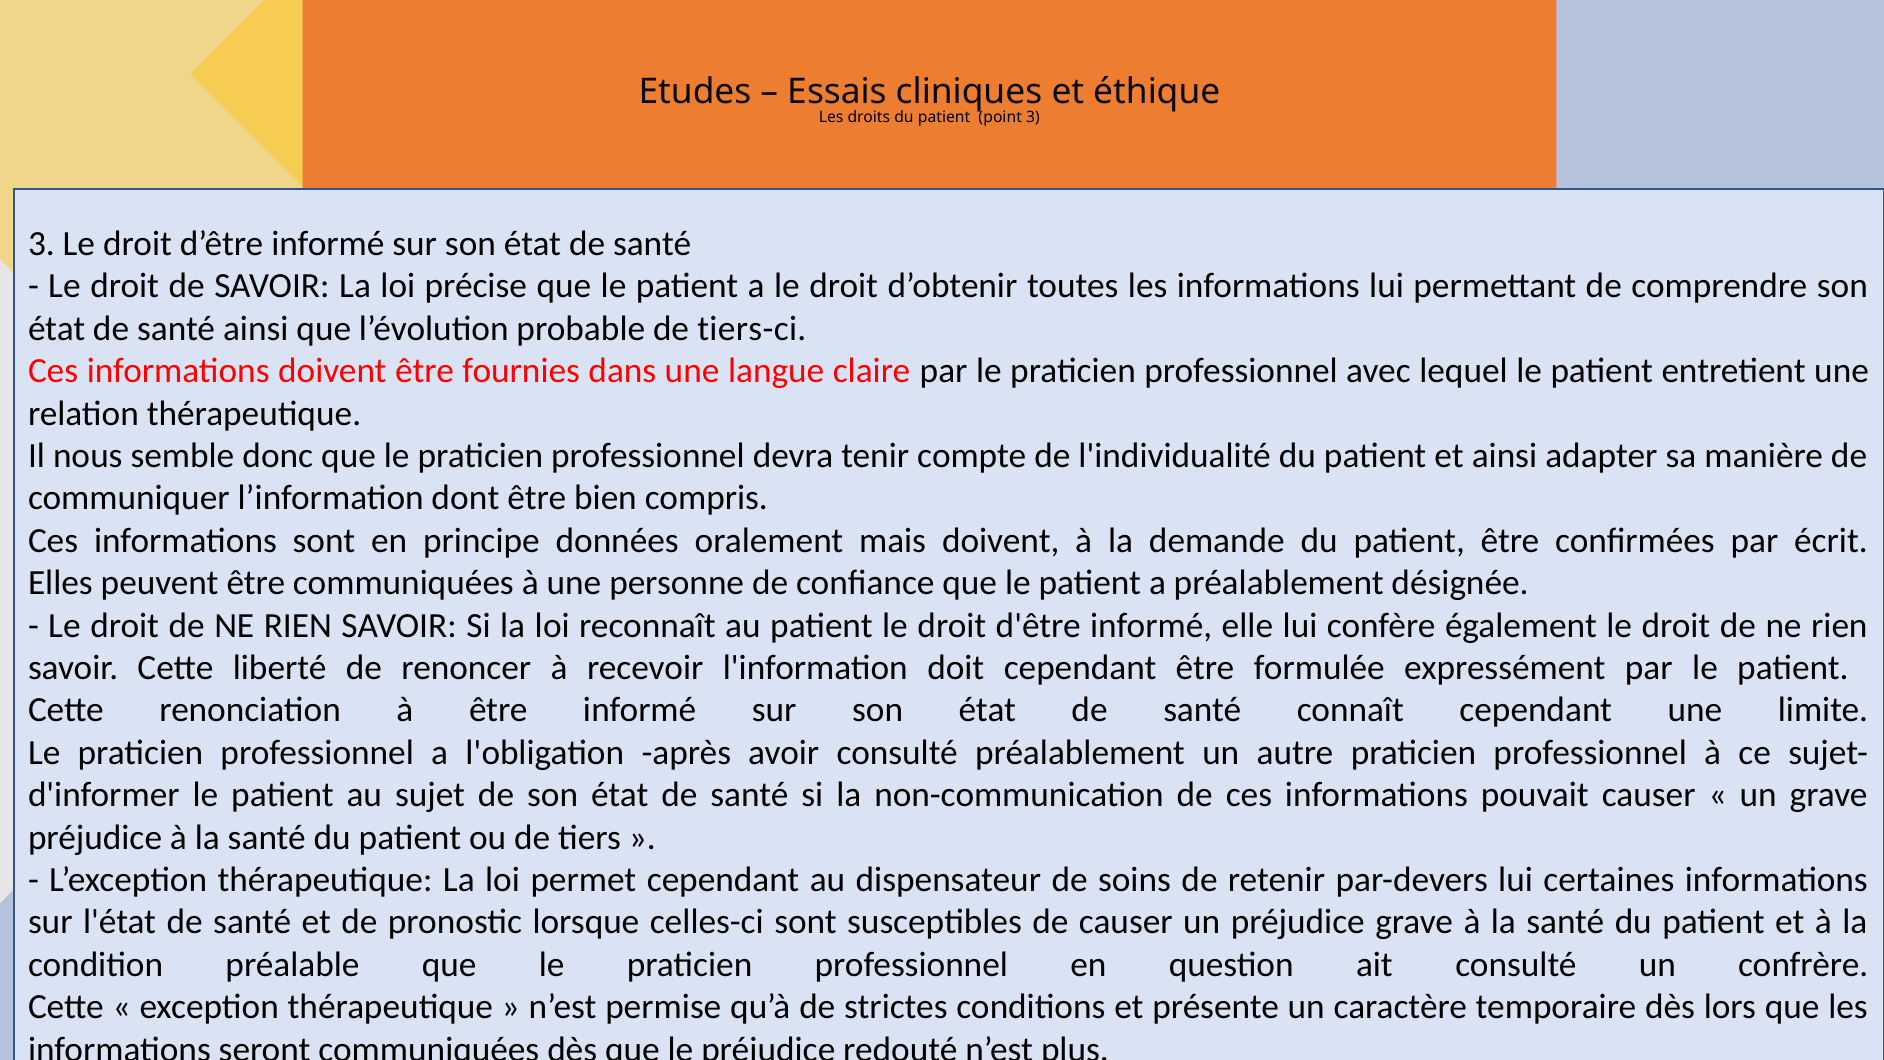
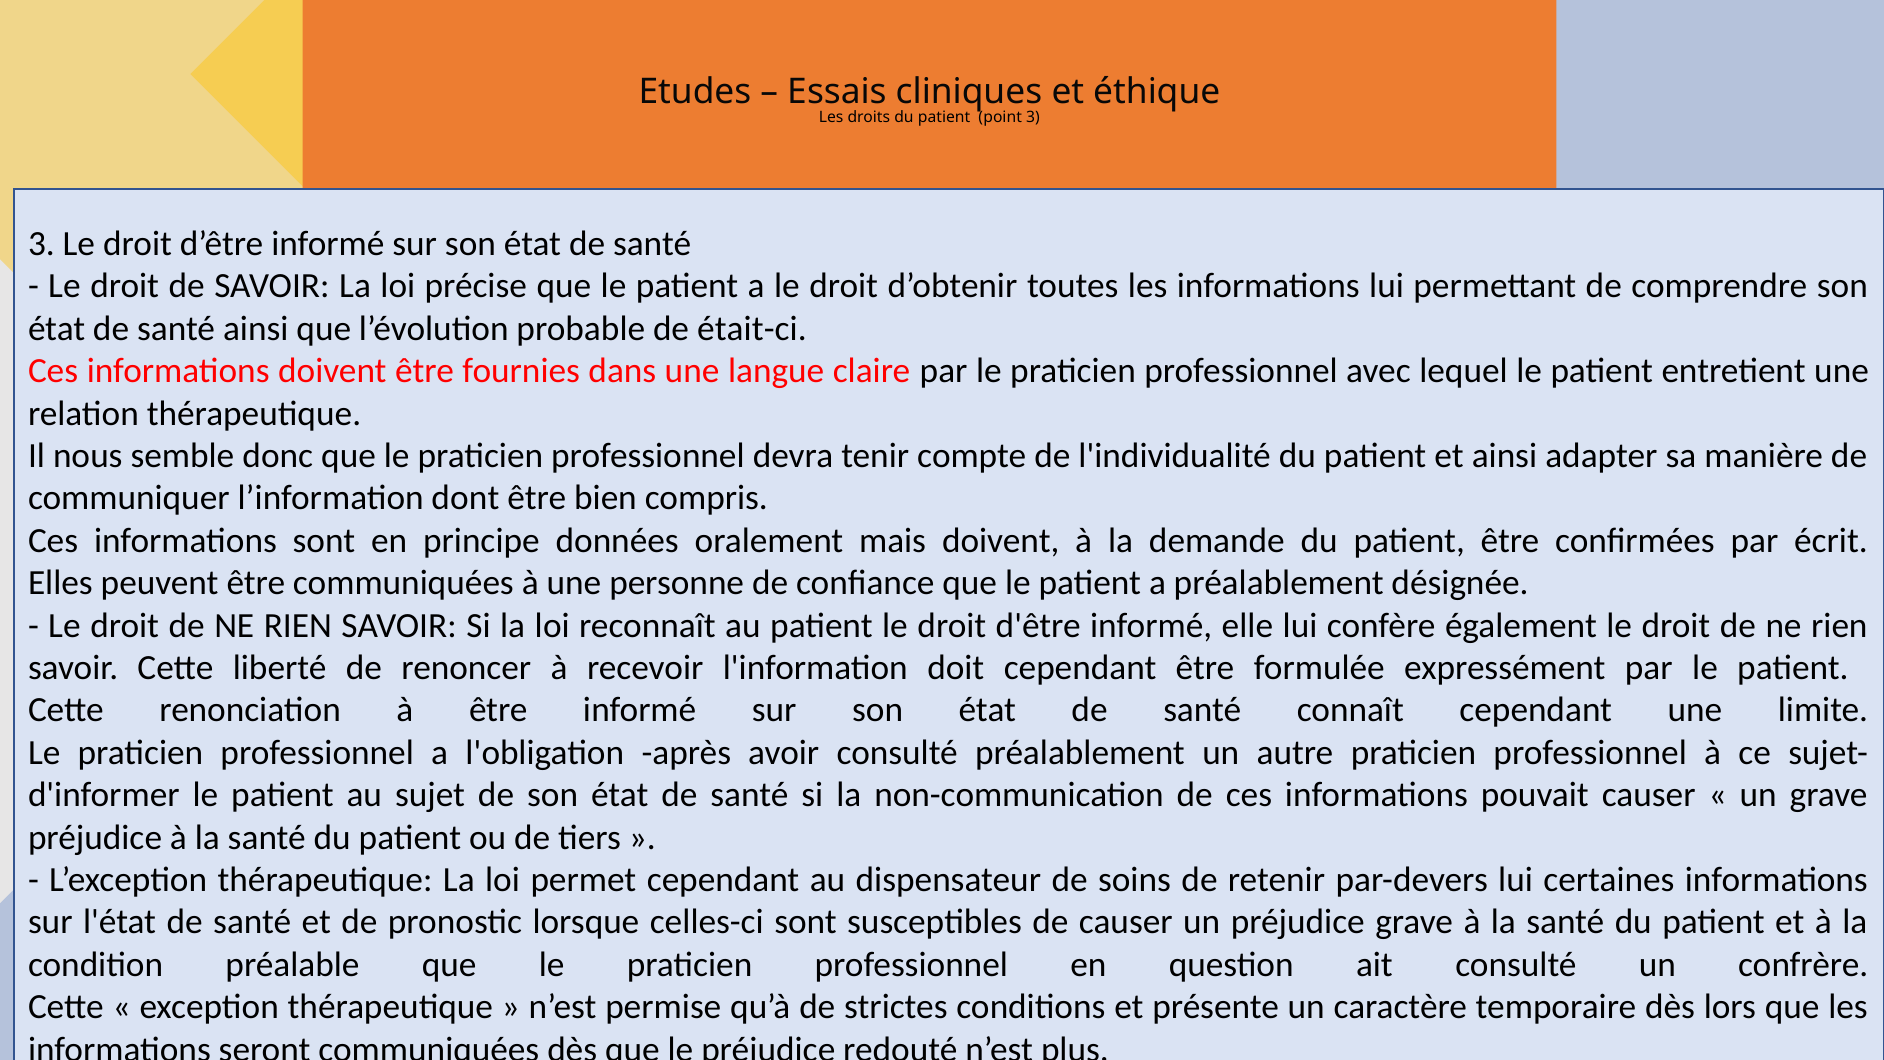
tiers-ci: tiers-ci -> était-ci
